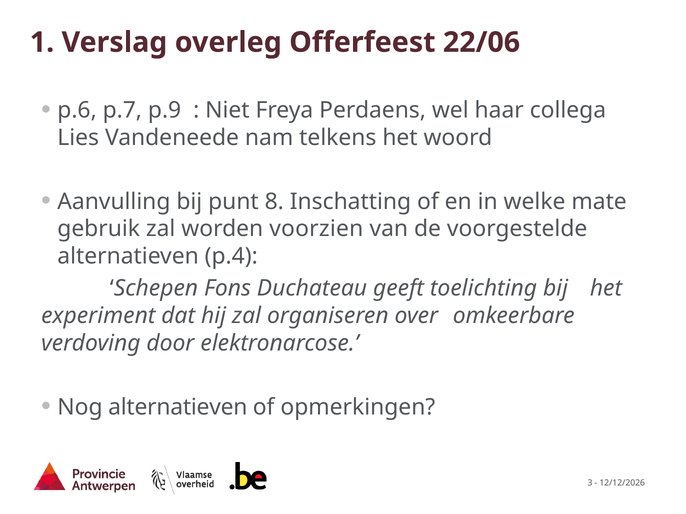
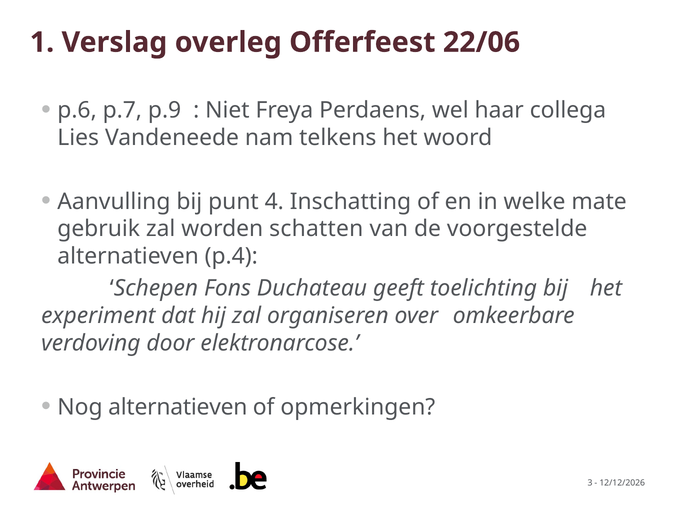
8: 8 -> 4
voorzien: voorzien -> schatten
